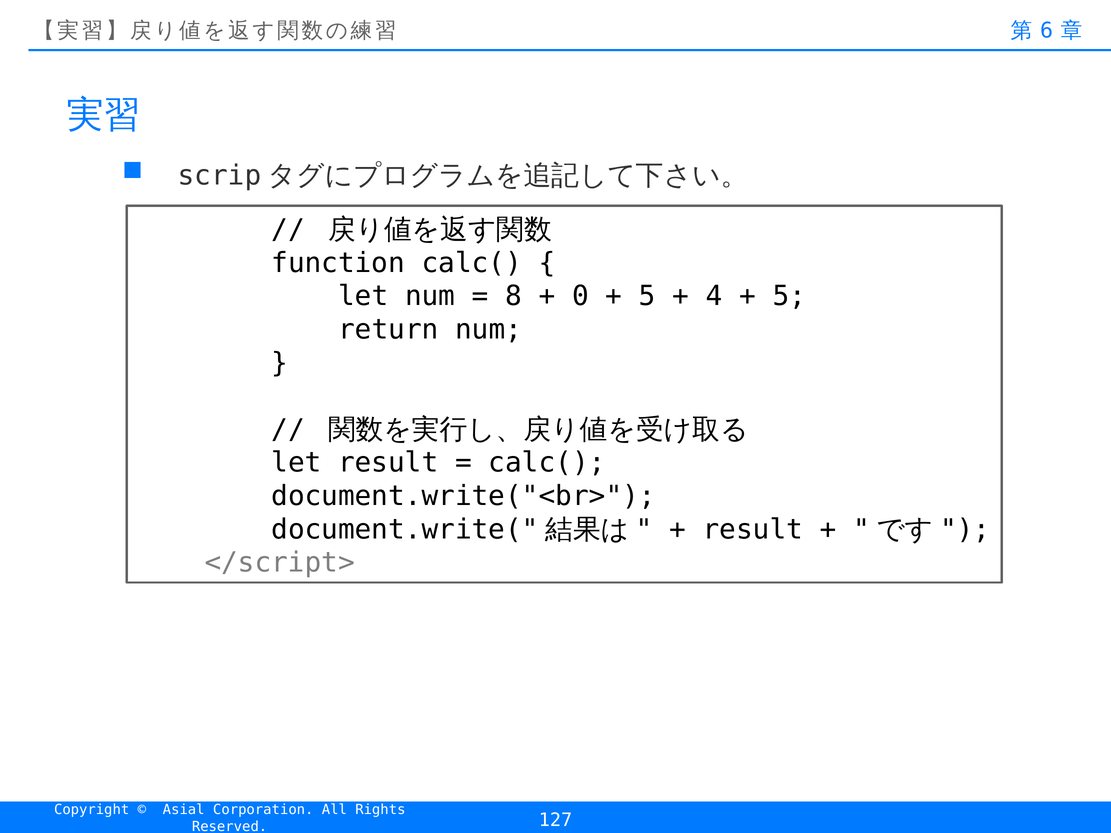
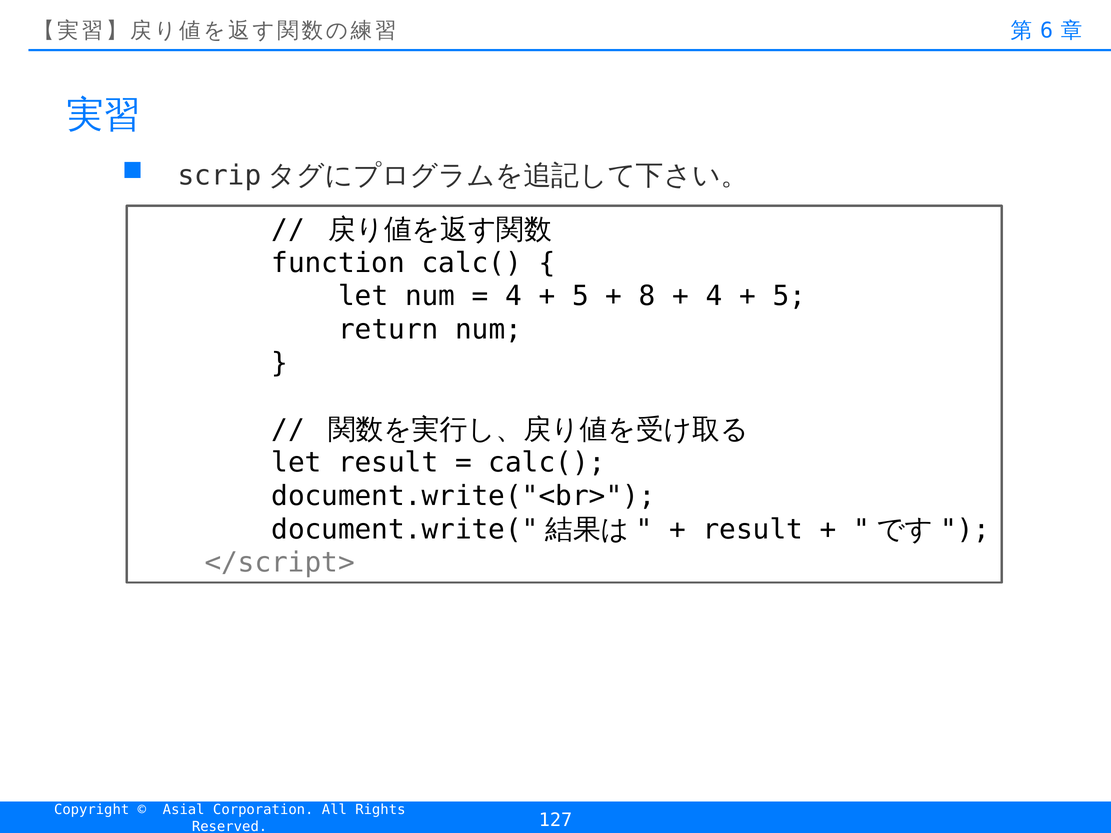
8 at (514, 296): 8 -> 4
0 at (581, 296): 0 -> 5
5 at (647, 296): 5 -> 8
